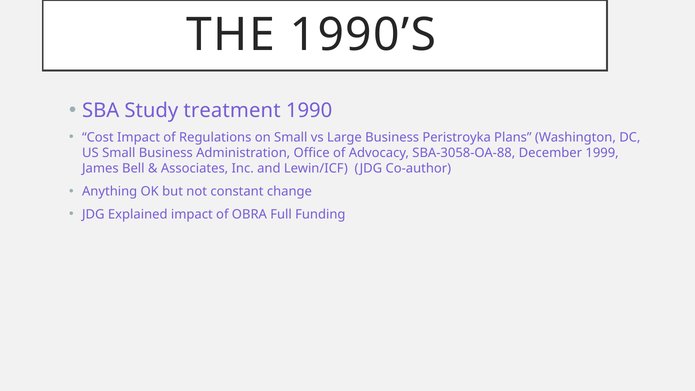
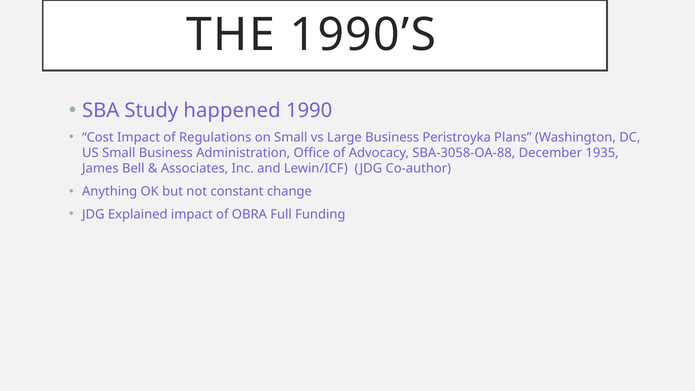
treatment: treatment -> happened
1999: 1999 -> 1935
